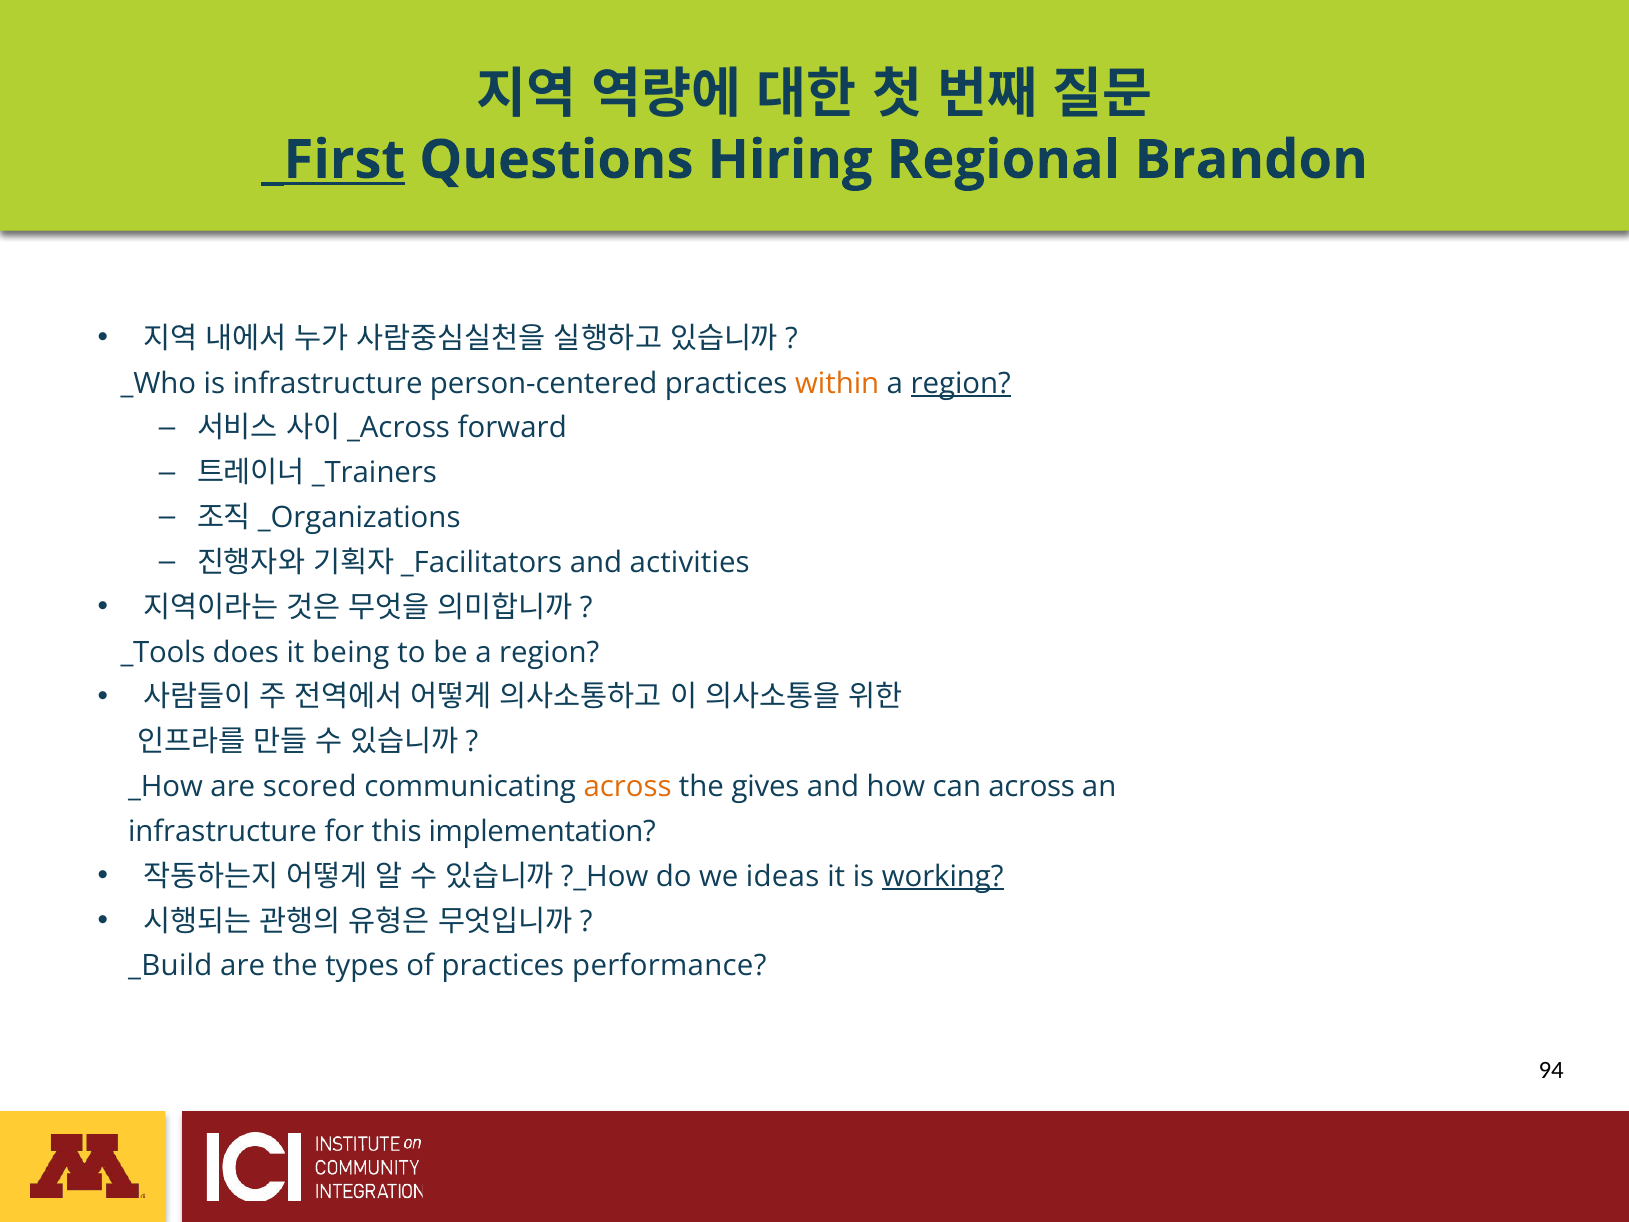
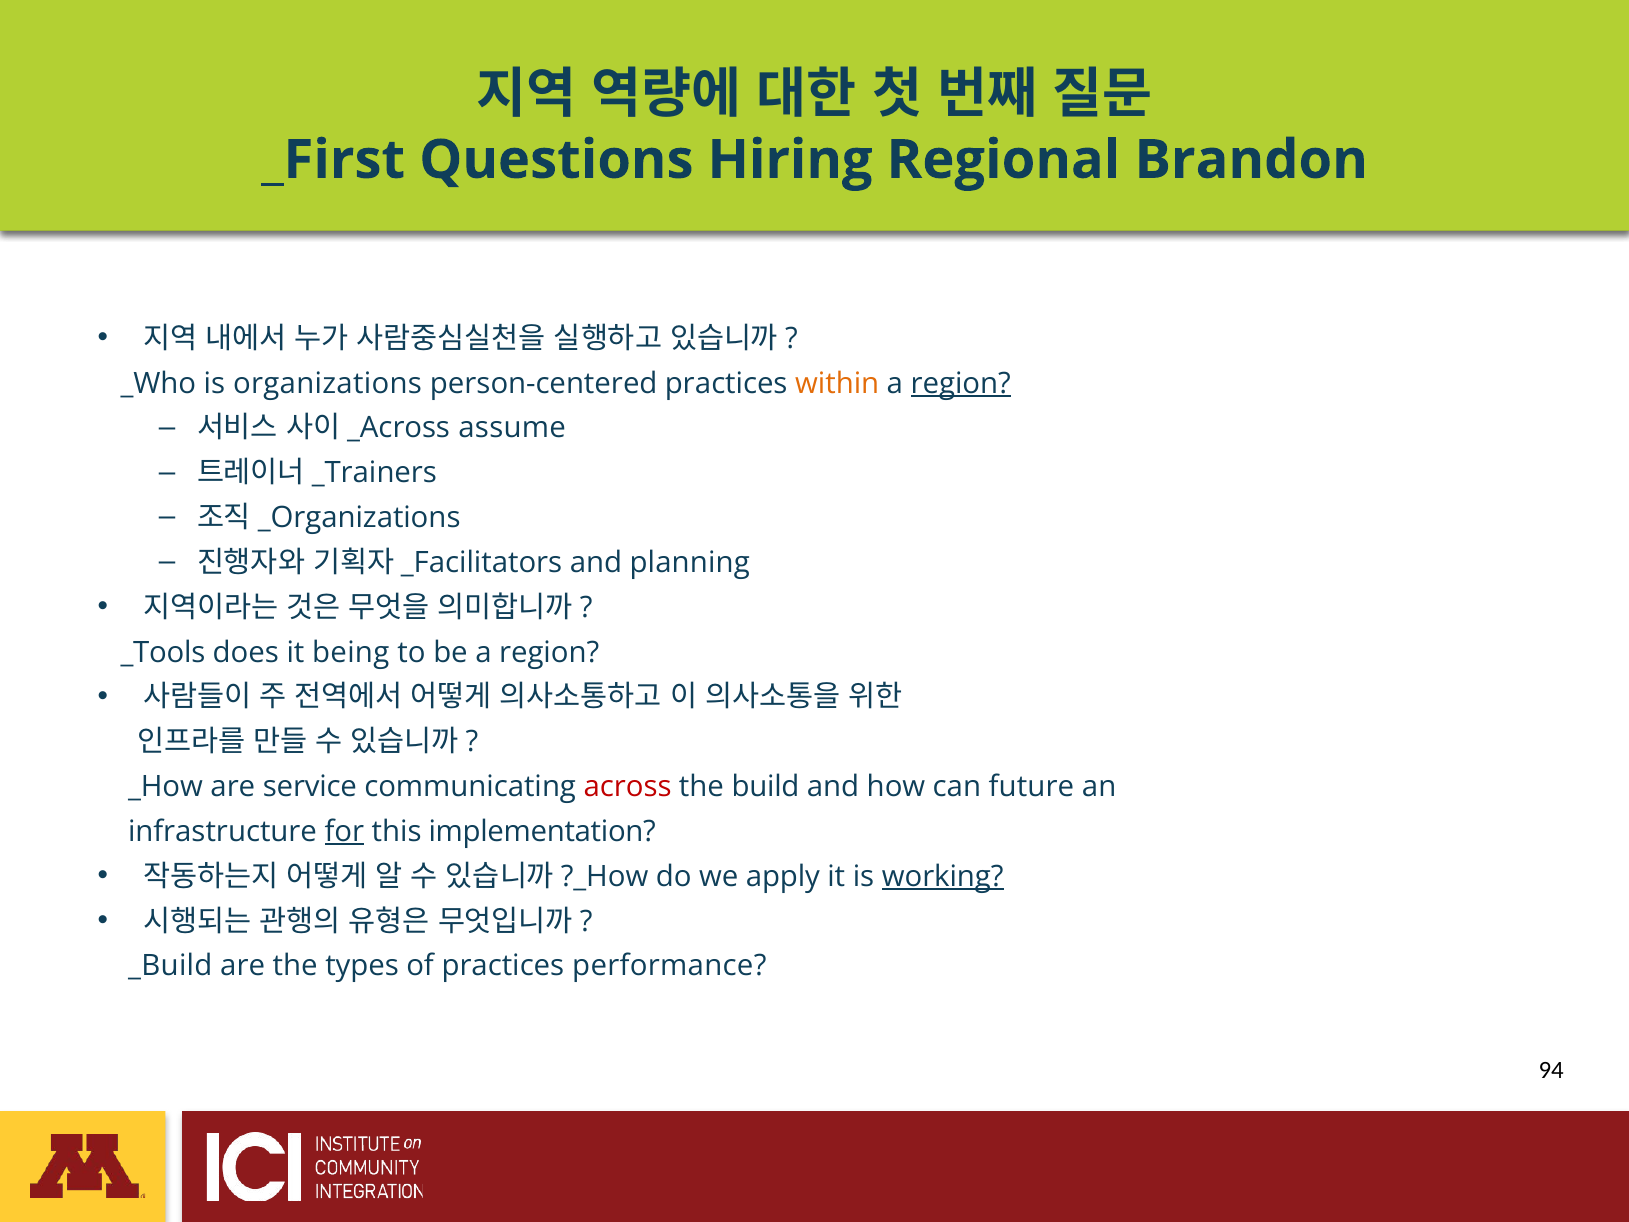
_First underline: present -> none
is infrastructure: infrastructure -> organizations
forward: forward -> assume
activities: activities -> planning
scored: scored -> service
across at (628, 787) colour: orange -> red
gives: gives -> build
can across: across -> future
for underline: none -> present
ideas: ideas -> apply
